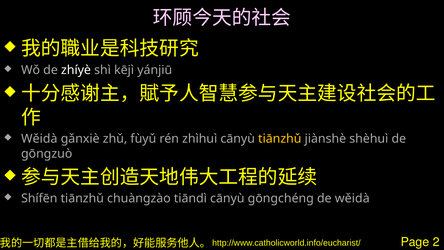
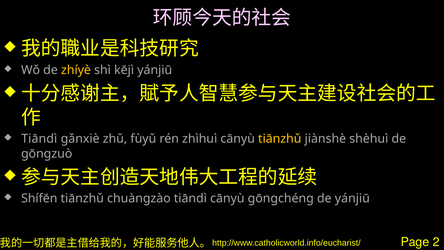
zhíyè colour: white -> yellow
Wěidà at (39, 139): Wěidà -> Tiāndì
de wěidà: wěidà -> yánjiū
